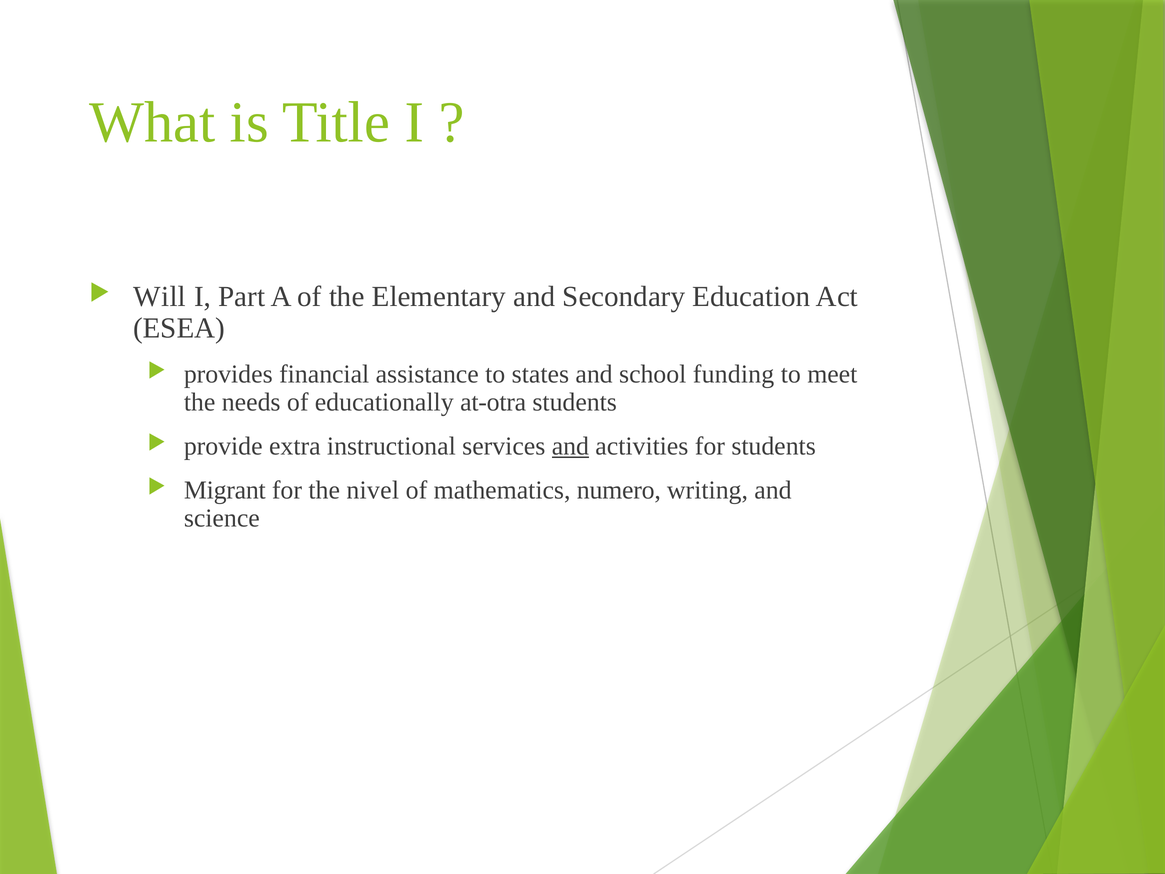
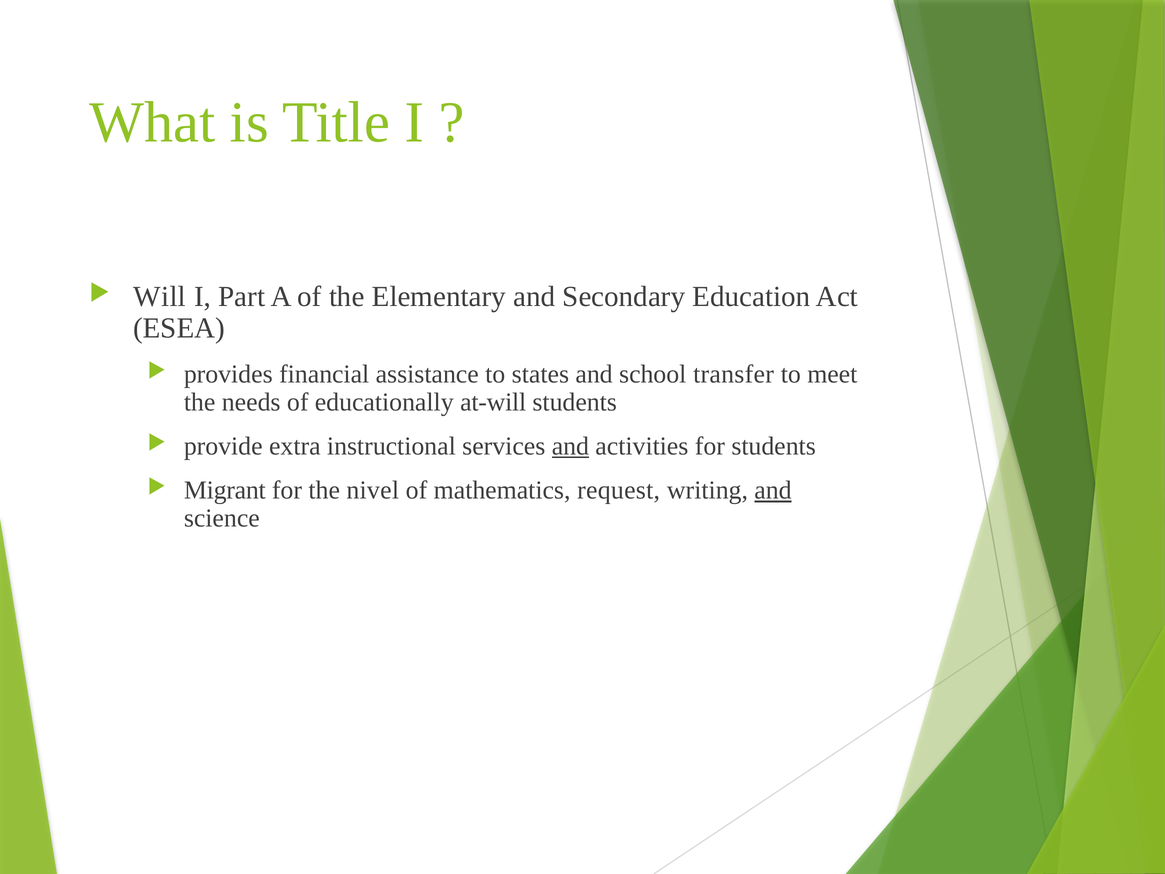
funding: funding -> transfer
at-otra: at-otra -> at-will
numero: numero -> request
and at (773, 490) underline: none -> present
